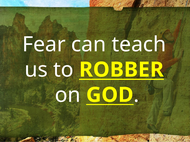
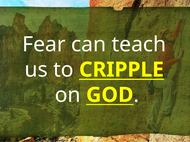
ROBBER: ROBBER -> CRIPPLE
